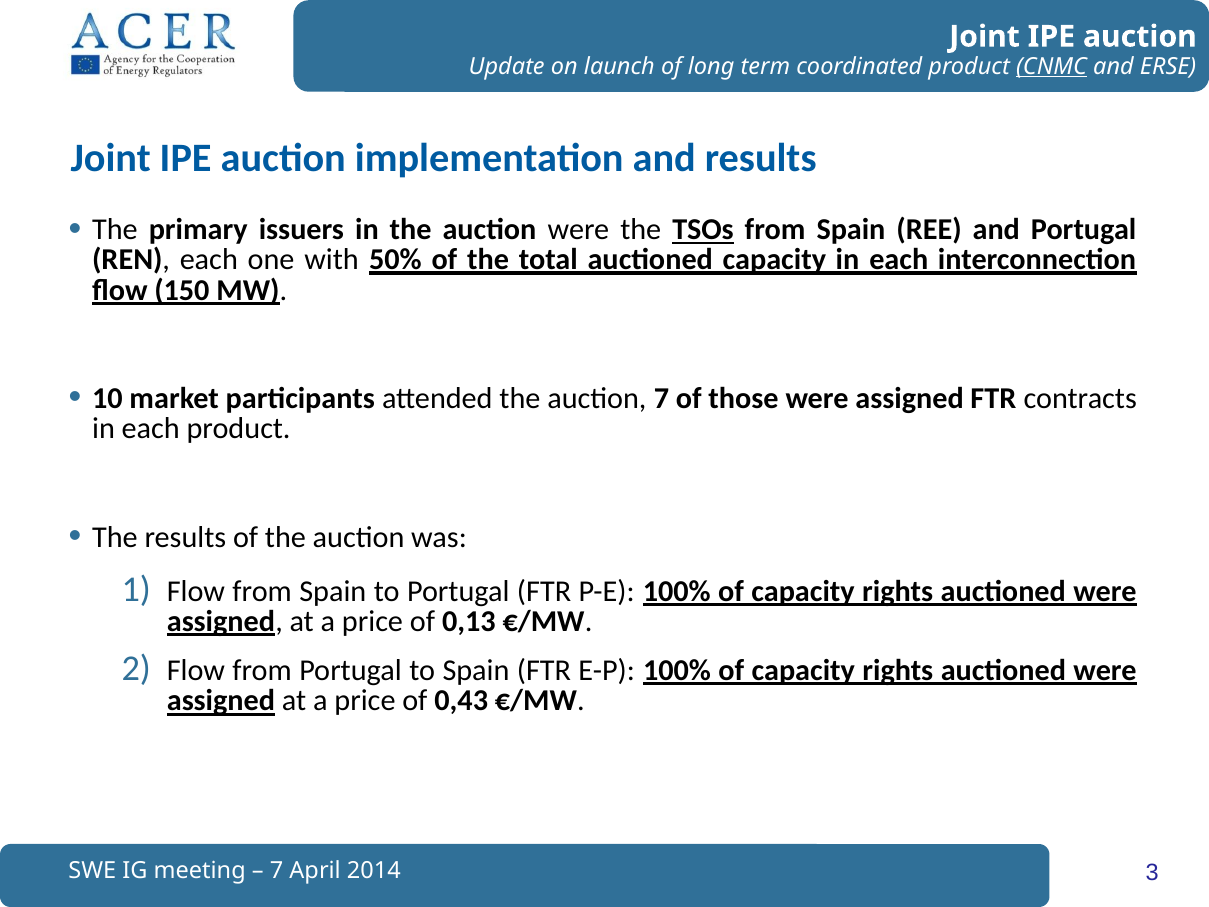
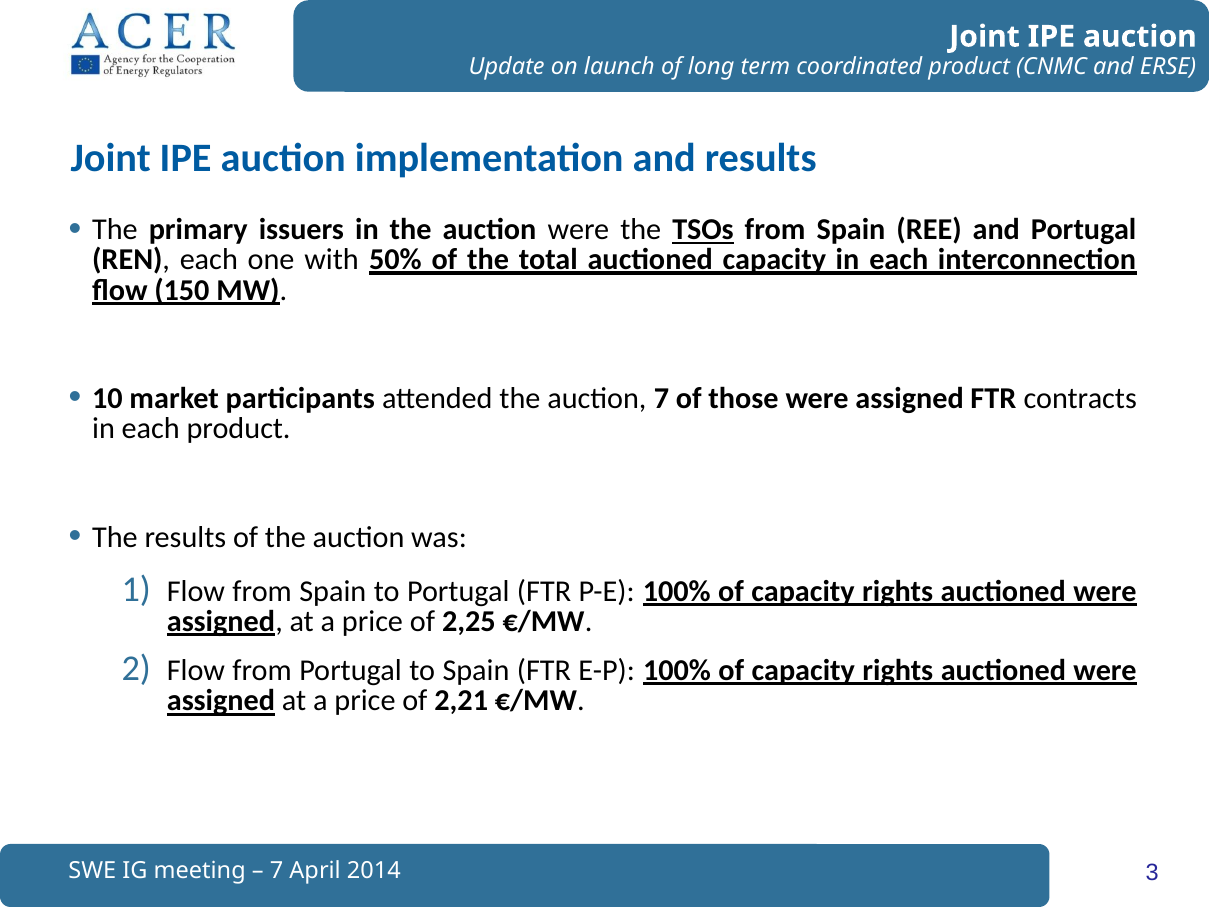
CNMC underline: present -> none
0,13: 0,13 -> 2,25
0,43: 0,43 -> 2,21
